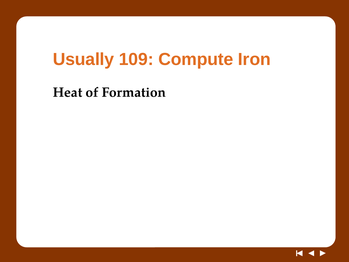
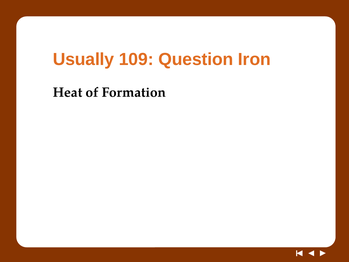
Compute: Compute -> Question
